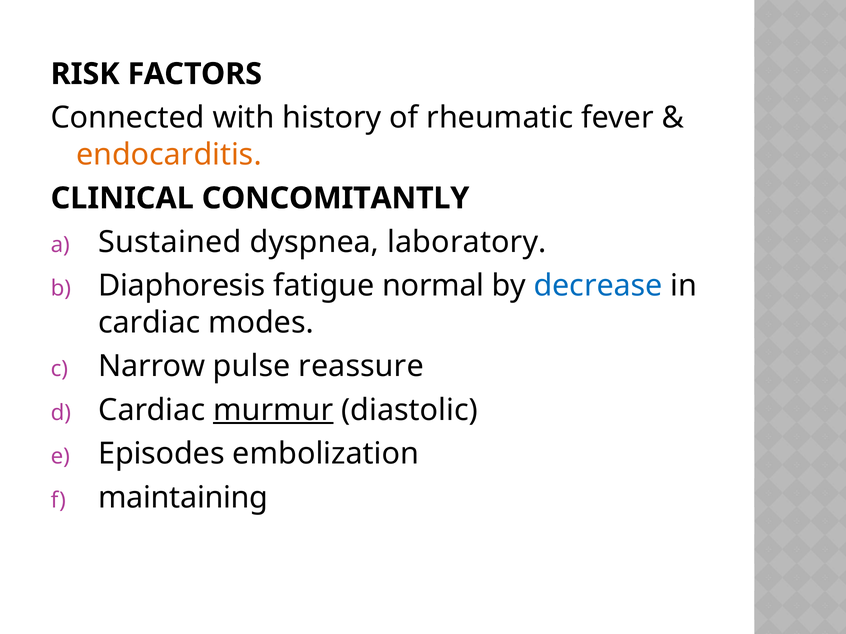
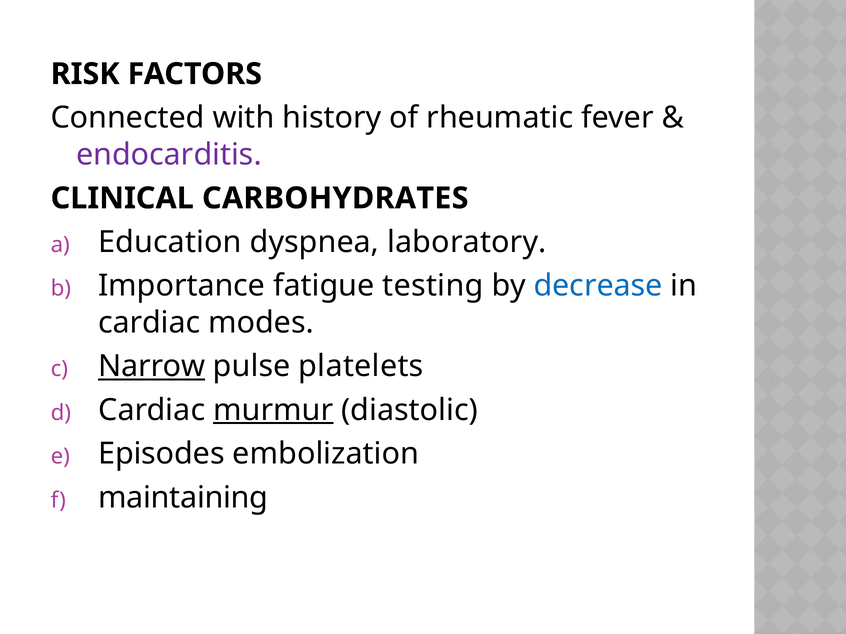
endocarditis colour: orange -> purple
CONCOMITANTLY: CONCOMITANTLY -> CARBOHYDRATES
Sustained: Sustained -> Education
Diaphoresis: Diaphoresis -> Importance
normal: normal -> testing
Narrow underline: none -> present
reassure: reassure -> platelets
